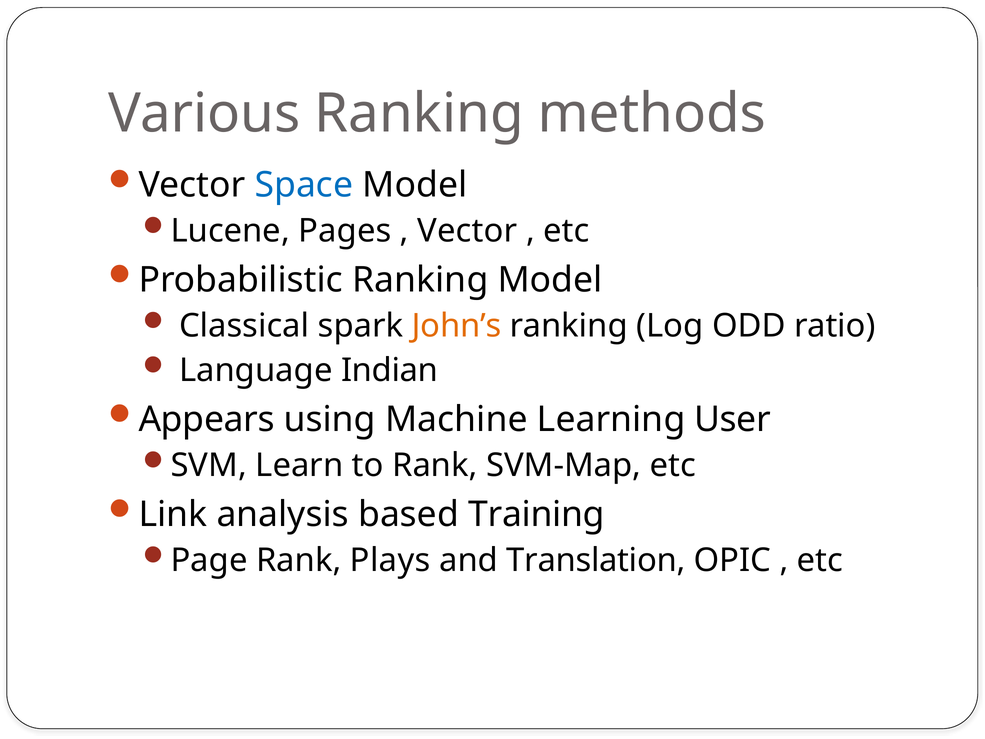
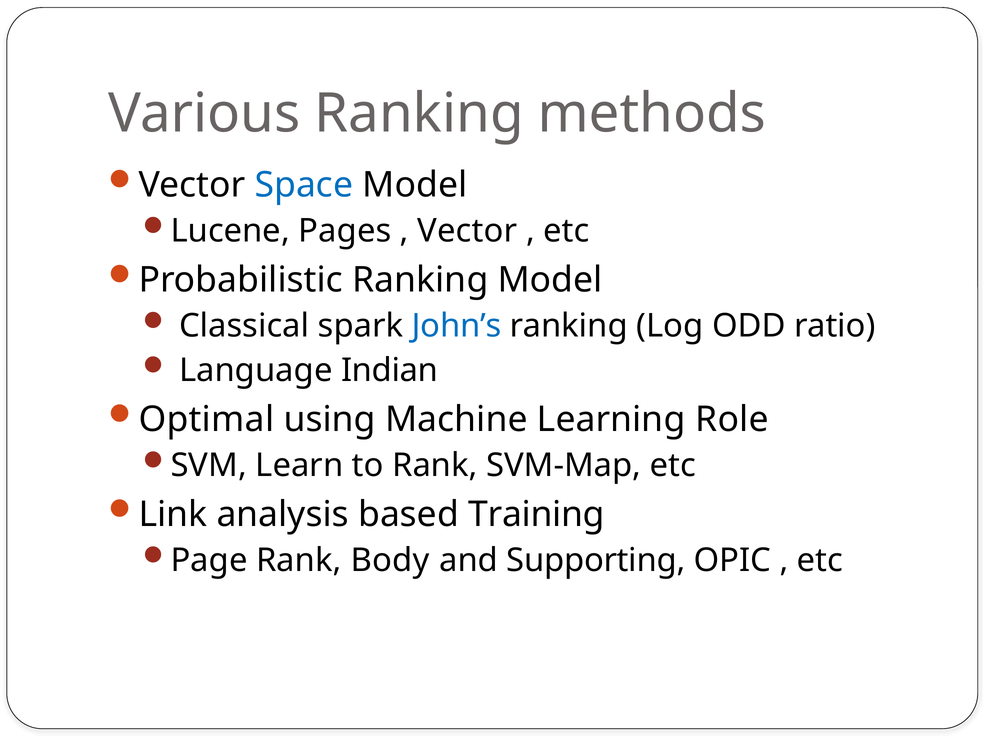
John’s colour: orange -> blue
Appears: Appears -> Optimal
User: User -> Role
Plays: Plays -> Body
Translation: Translation -> Supporting
